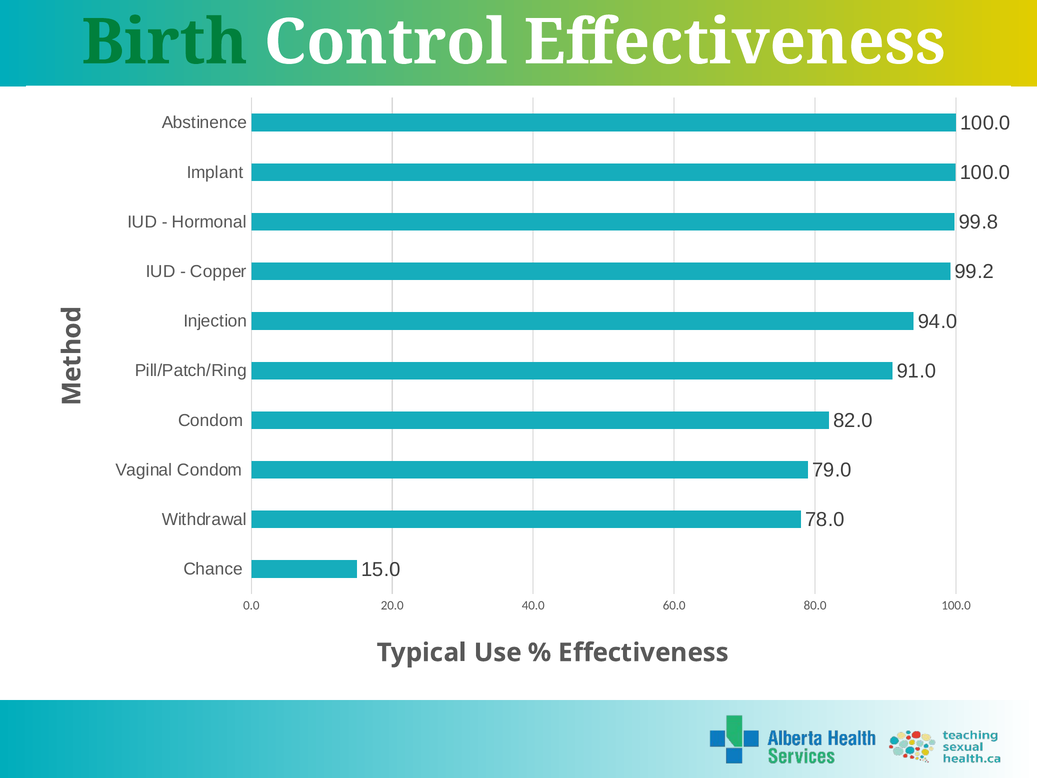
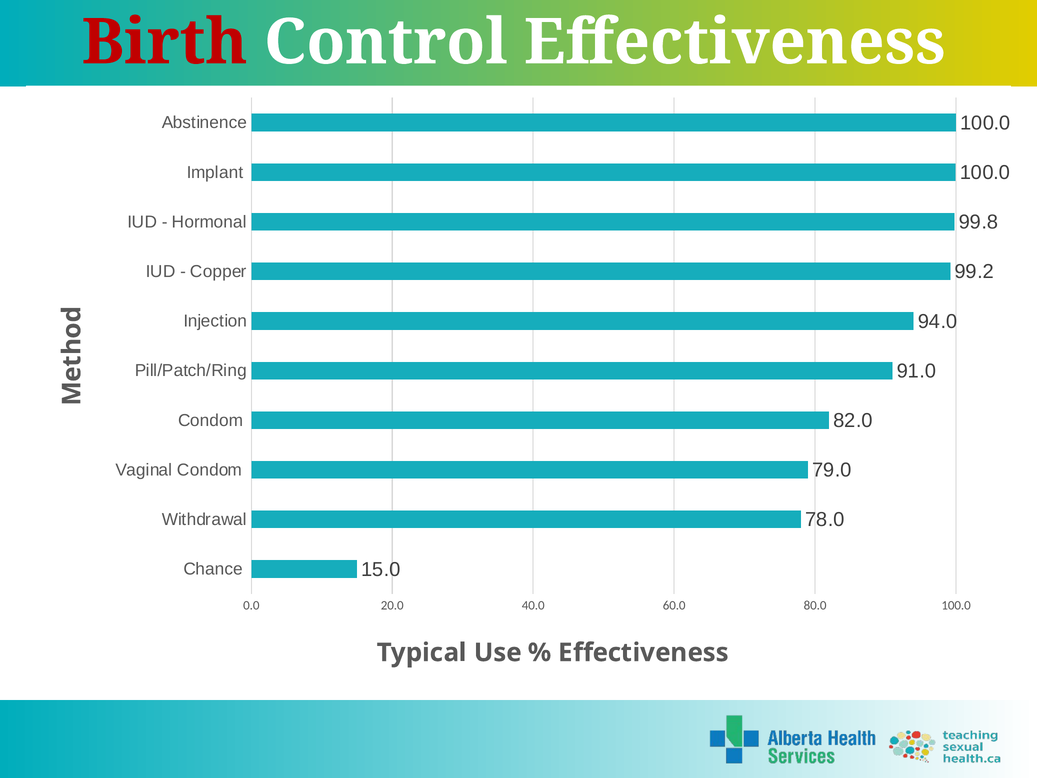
Birth colour: green -> red
